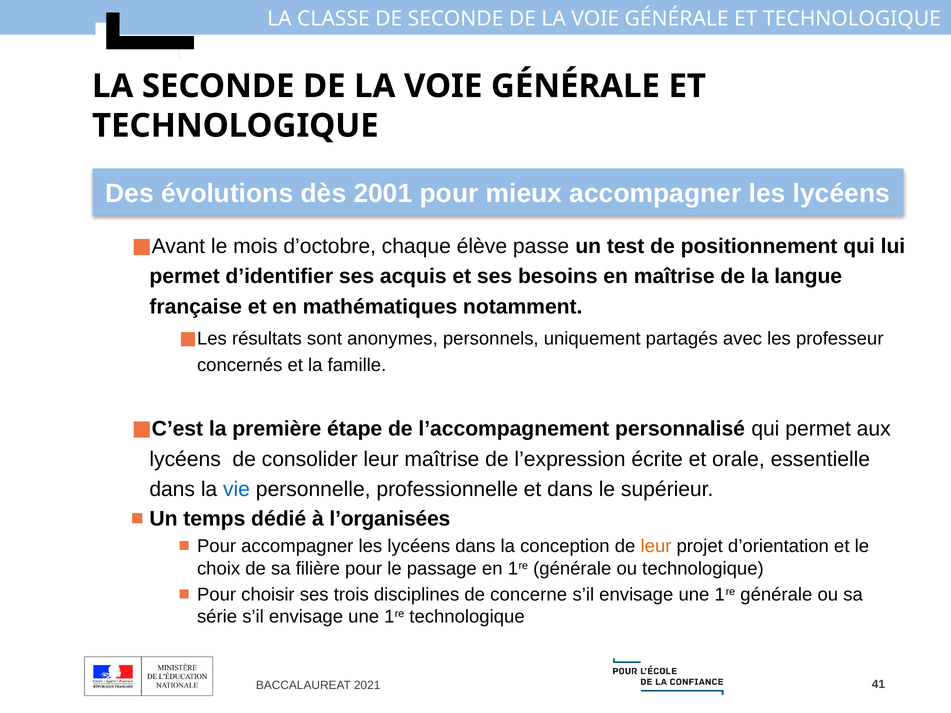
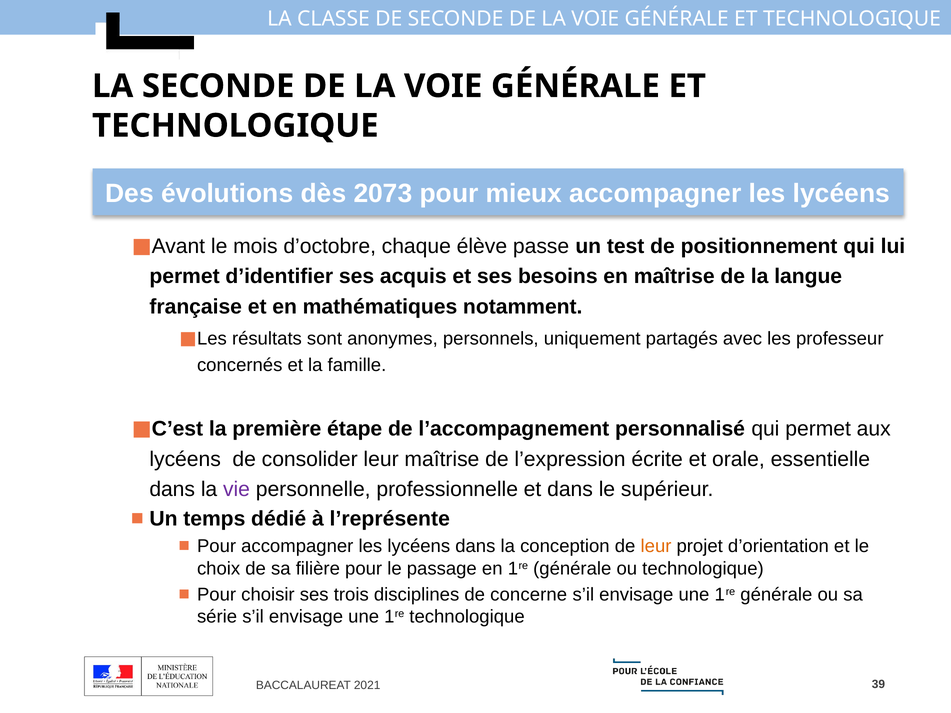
2001: 2001 -> 2073
vie colour: blue -> purple
l’organisées: l’organisées -> l’représente
41: 41 -> 39
